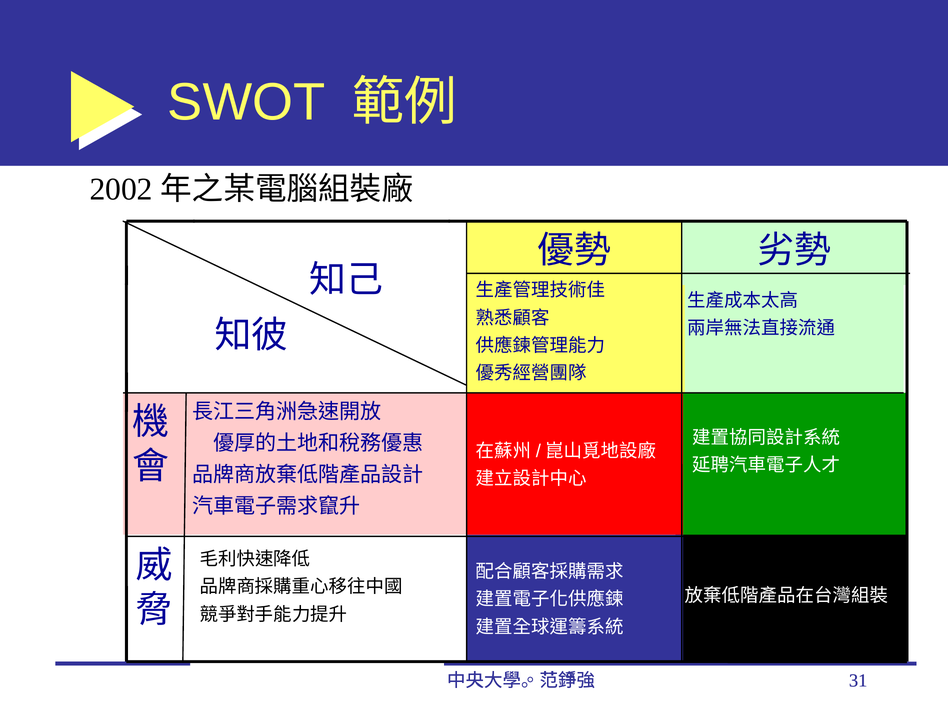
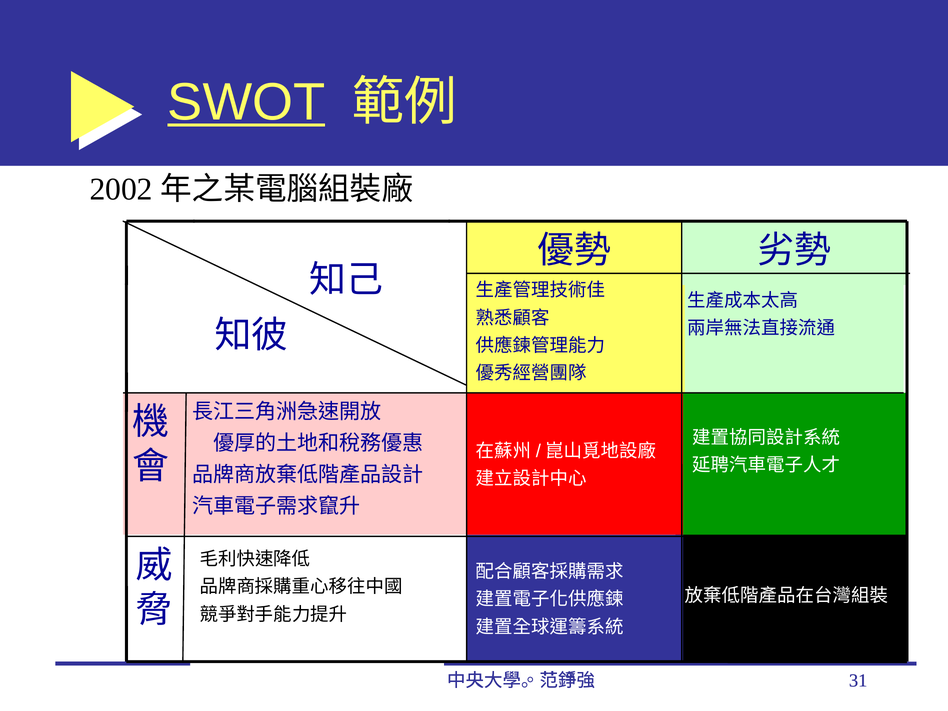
SWOT underline: none -> present
